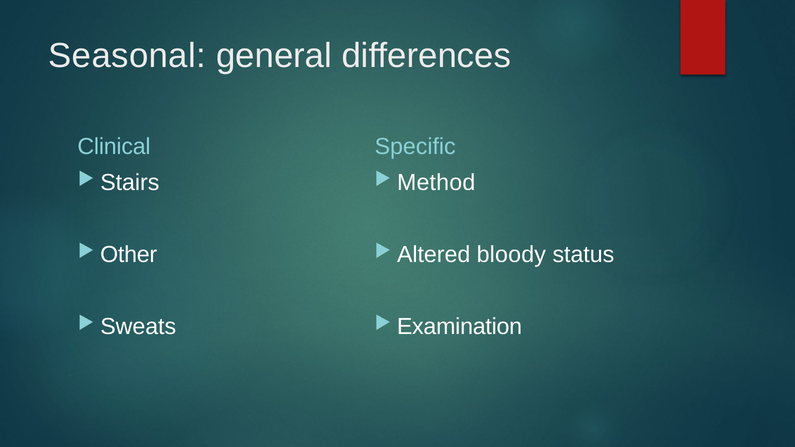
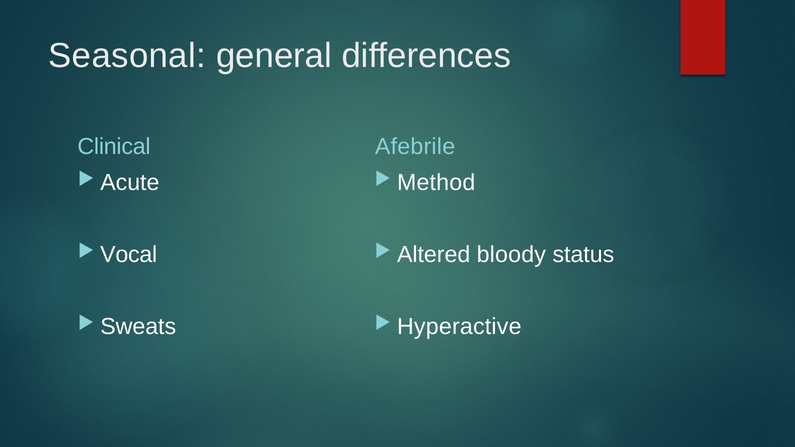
Specific: Specific -> Afebrile
Stairs: Stairs -> Acute
Other: Other -> Vocal
Examination: Examination -> Hyperactive
